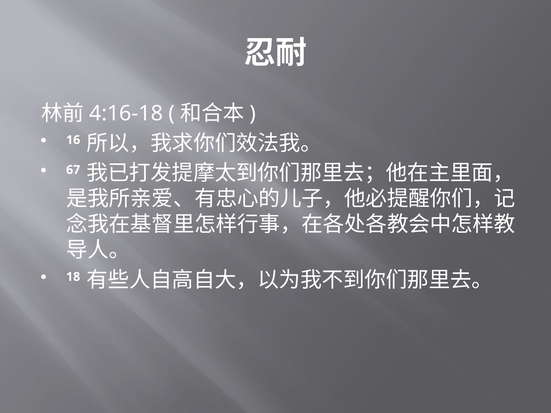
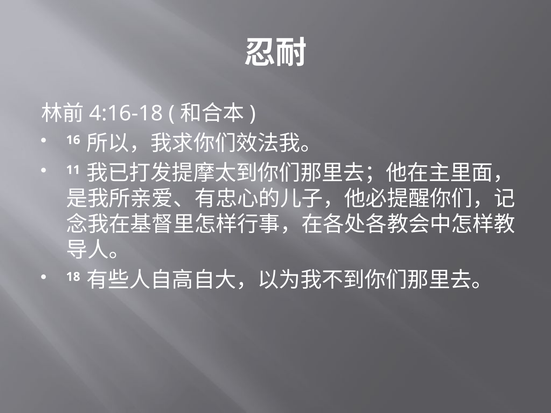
67: 67 -> 11
